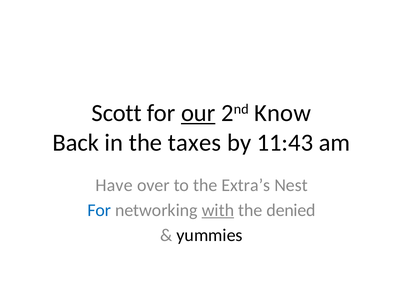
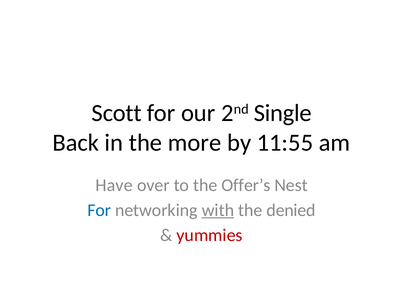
our underline: present -> none
Know: Know -> Single
taxes: taxes -> more
11:43: 11:43 -> 11:55
Extra’s: Extra’s -> Offer’s
yummies colour: black -> red
